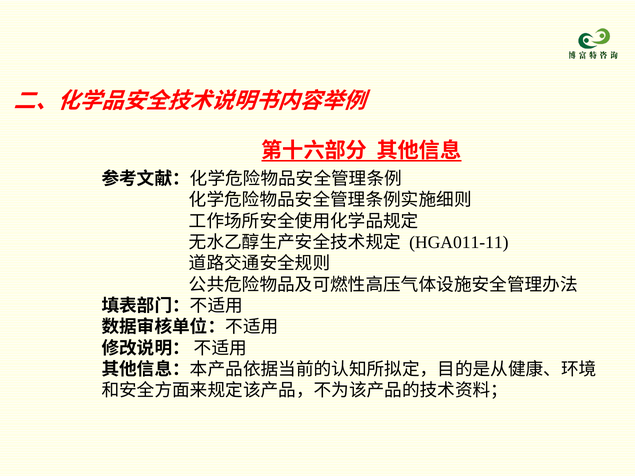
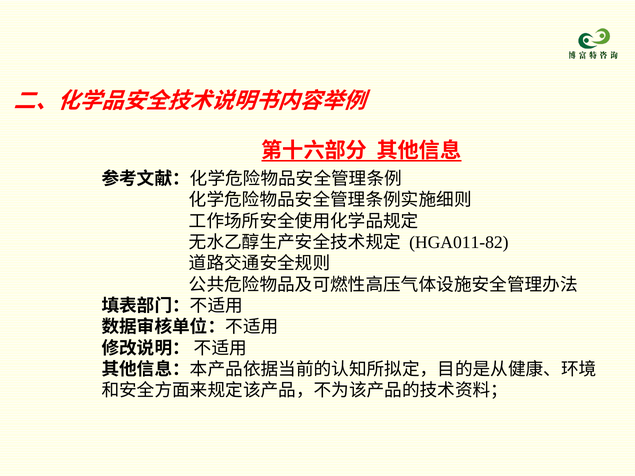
HGA011-11: HGA011-11 -> HGA011-82
